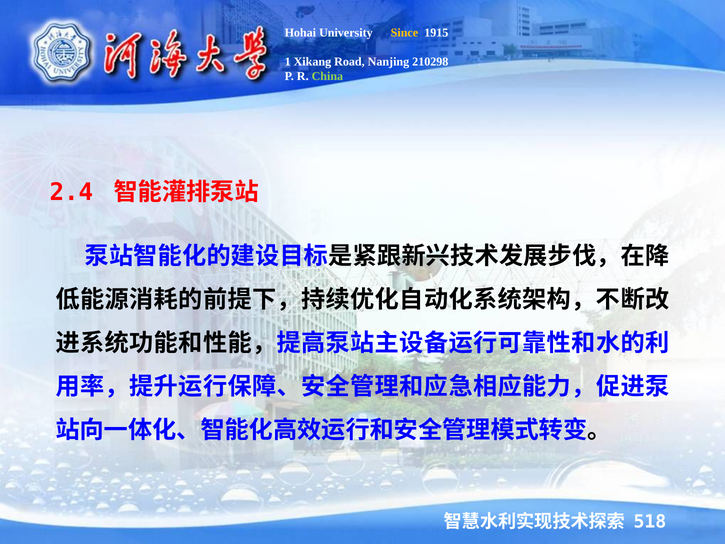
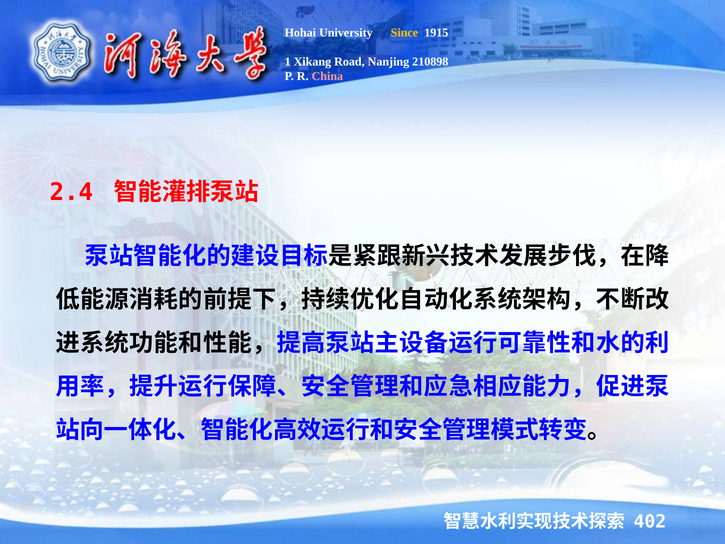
210298: 210298 -> 210898
China colour: light green -> pink
518: 518 -> 402
